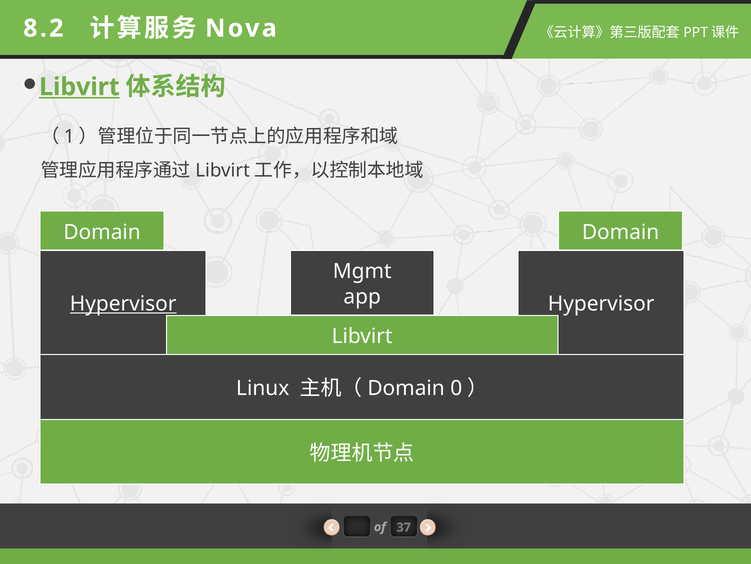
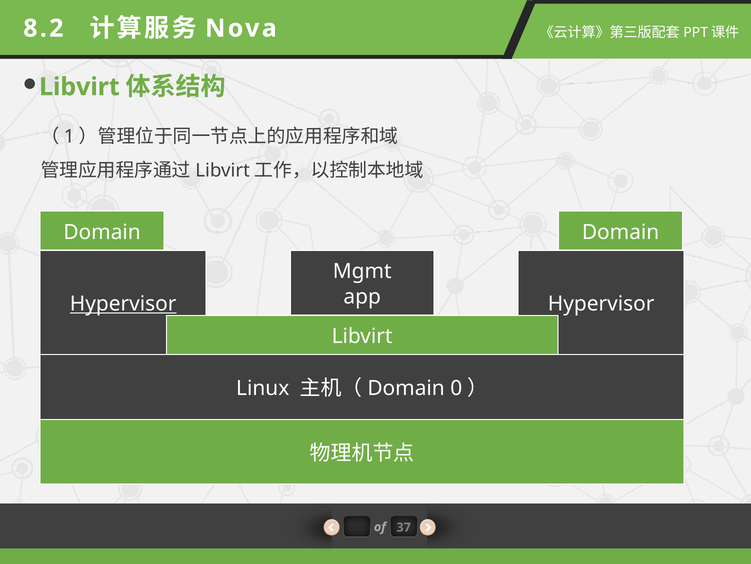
Libvirt at (79, 87) underline: present -> none
